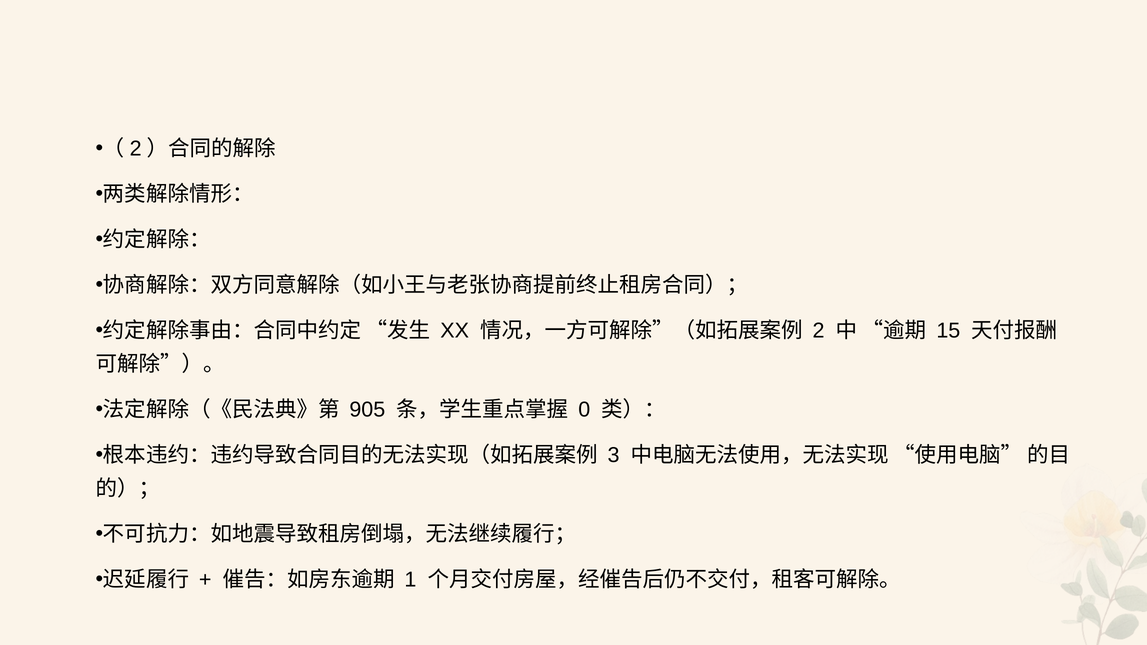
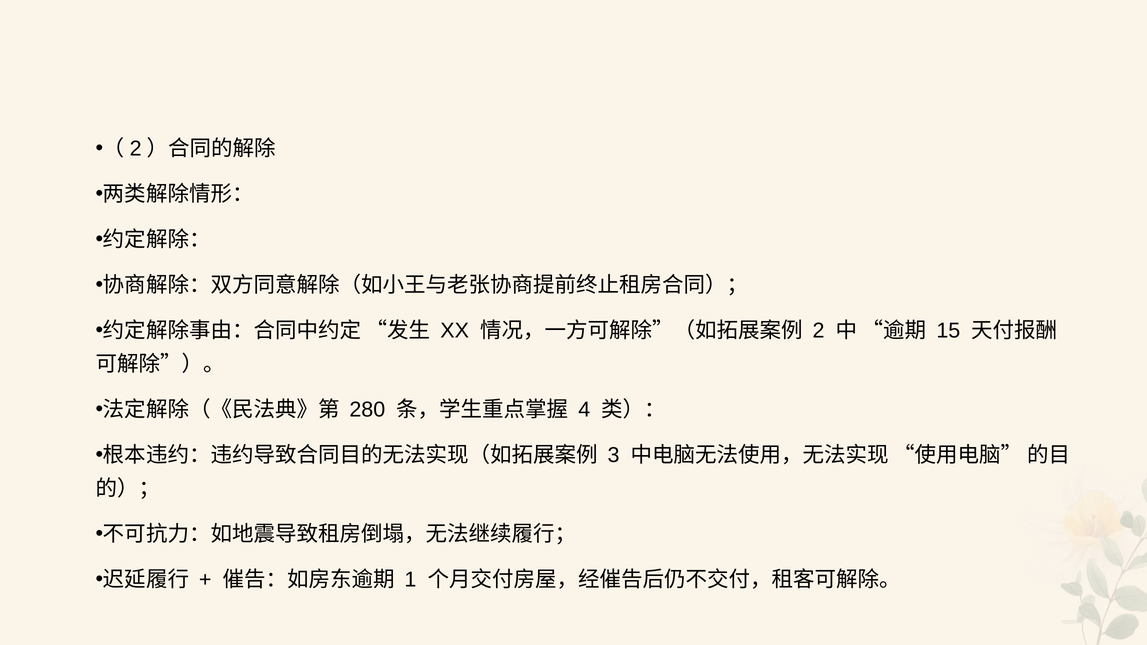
905: 905 -> 280
0: 0 -> 4
